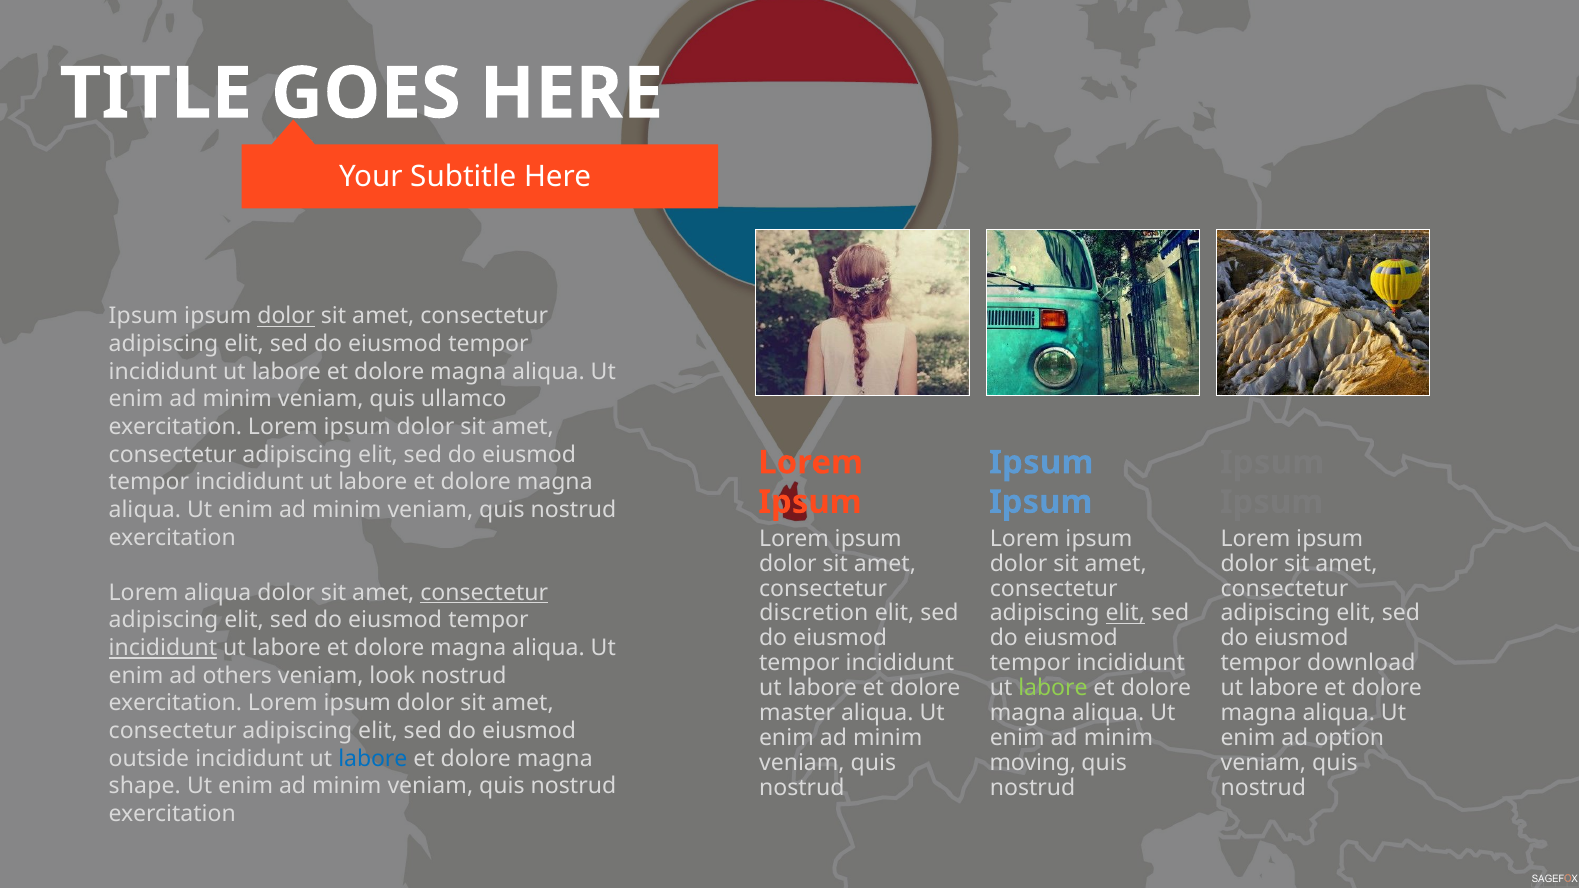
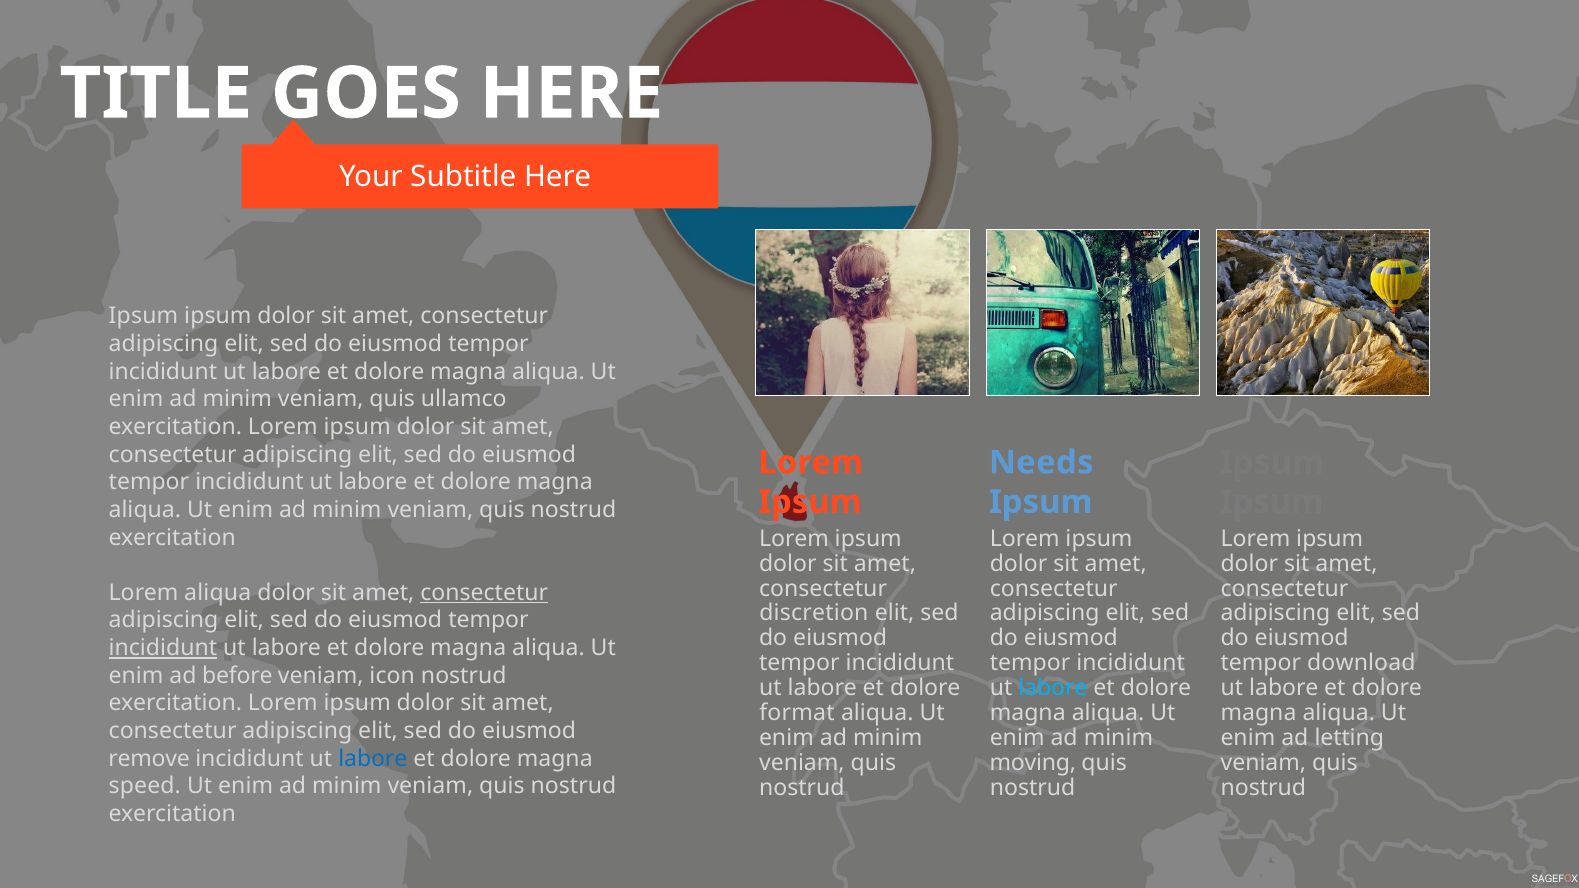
dolor at (286, 316) underline: present -> none
Ipsum at (1041, 463): Ipsum -> Needs
elit at (1125, 613) underline: present -> none
others: others -> before
look: look -> icon
labore at (1053, 688) colour: light green -> light blue
master: master -> format
option: option -> letting
outside: outside -> remove
shape: shape -> speed
